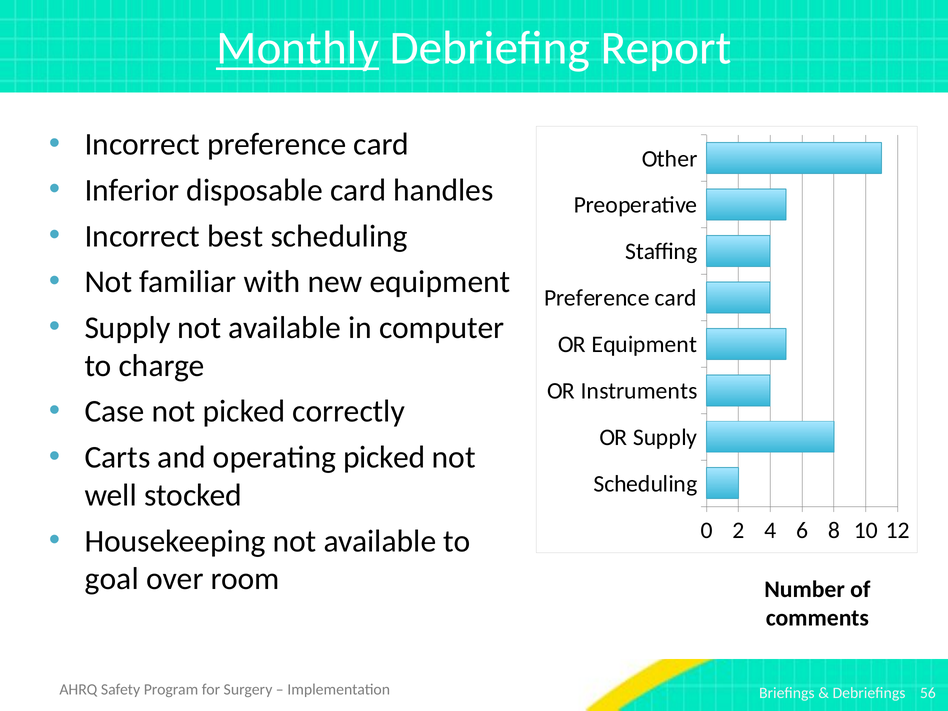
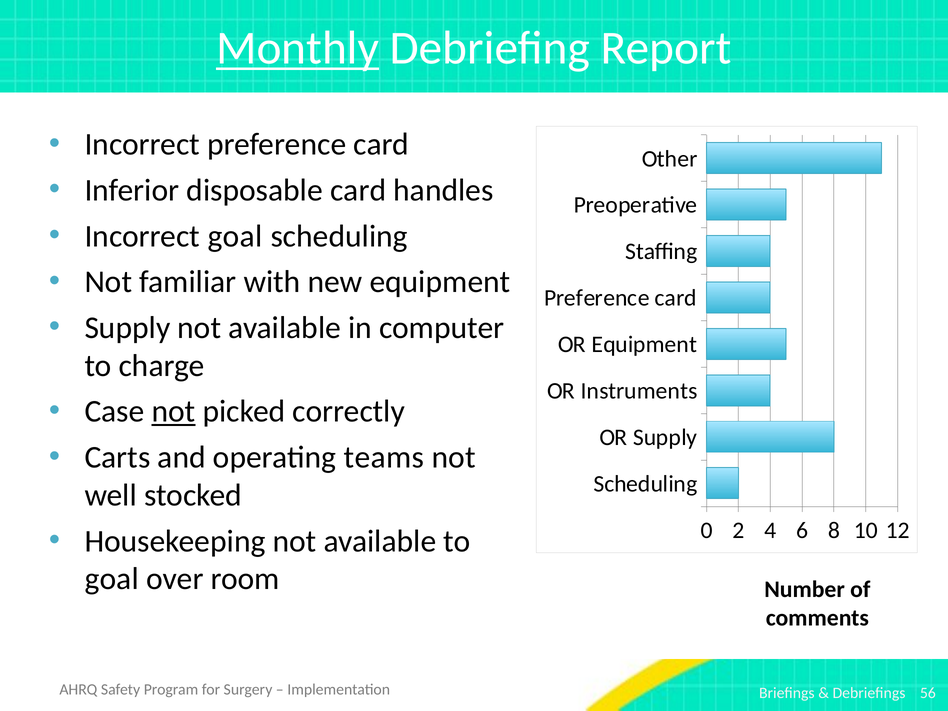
Incorrect best: best -> goal
not at (174, 412) underline: none -> present
operating picked: picked -> teams
